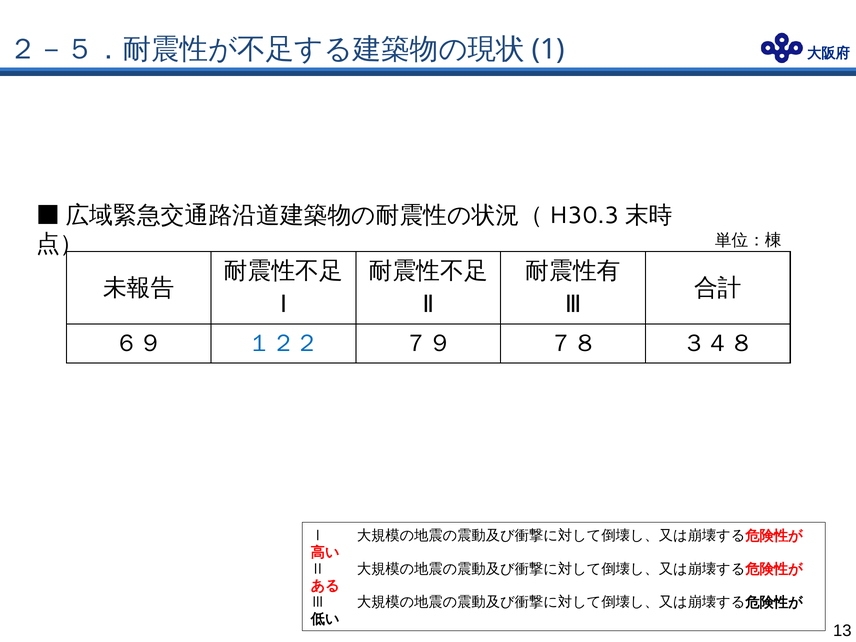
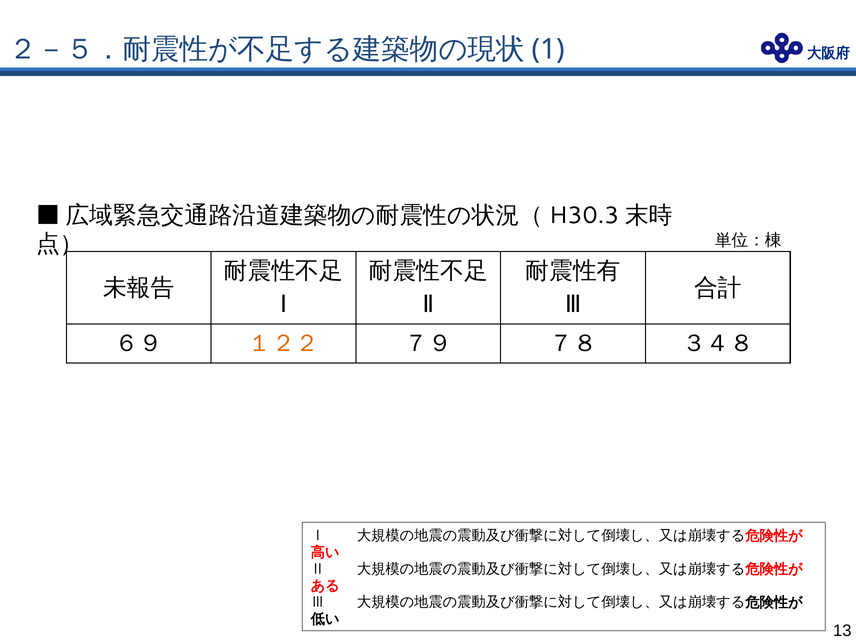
１２２ colour: blue -> orange
